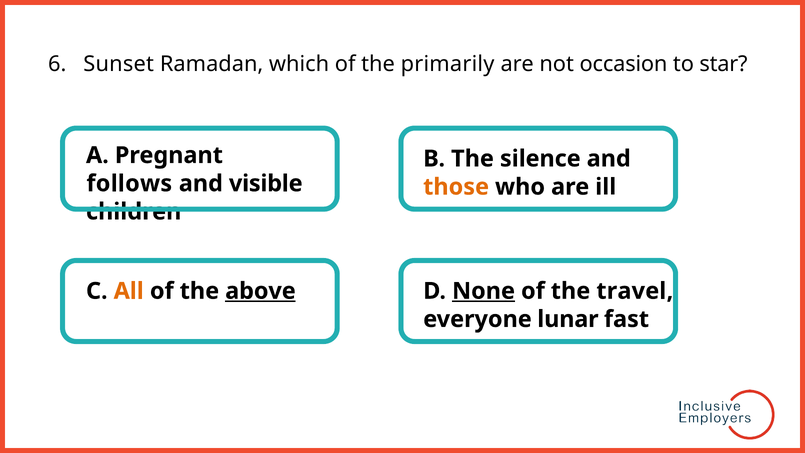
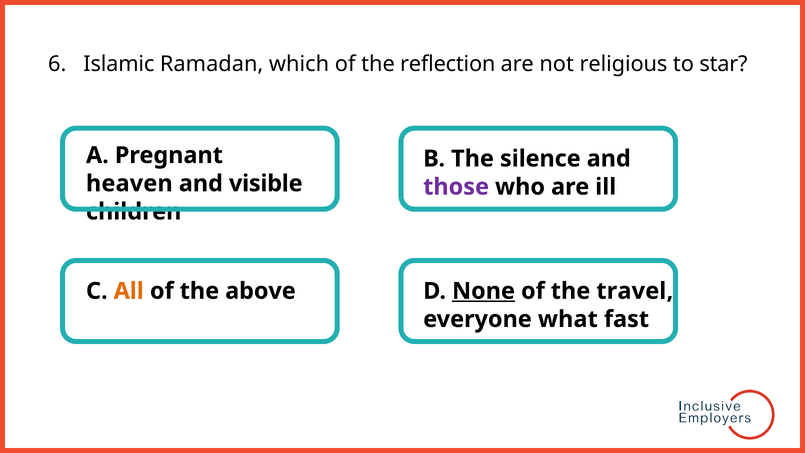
Sunset: Sunset -> Islamic
primarily: primarily -> reflection
occasion: occasion -> religious
follows: follows -> heaven
those colour: orange -> purple
above underline: present -> none
lunar: lunar -> what
